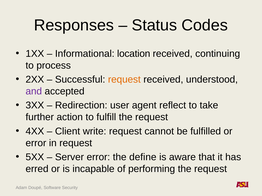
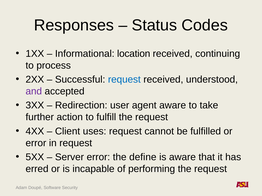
request at (124, 80) colour: orange -> blue
agent reflect: reflect -> aware
write: write -> uses
